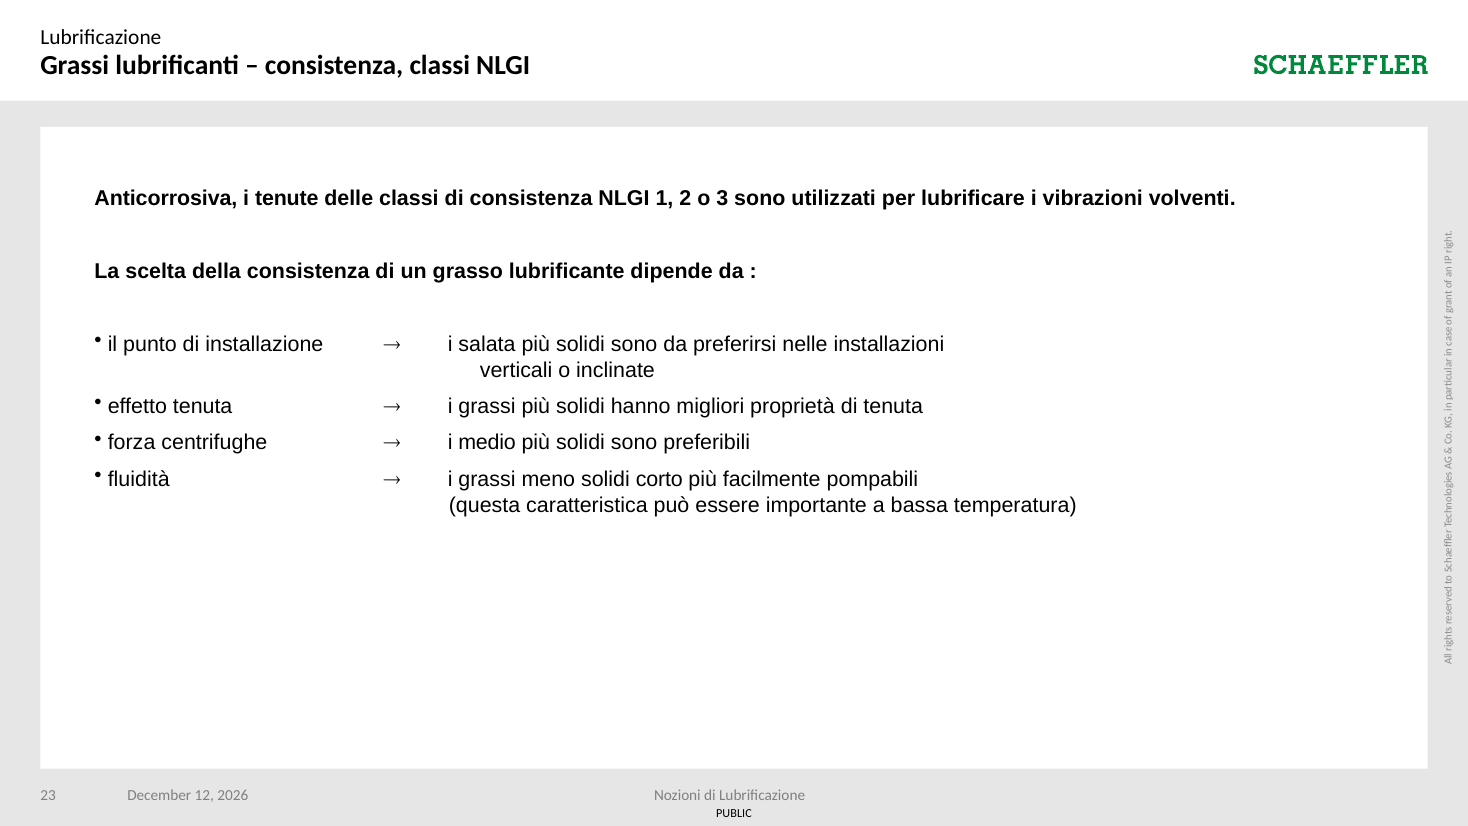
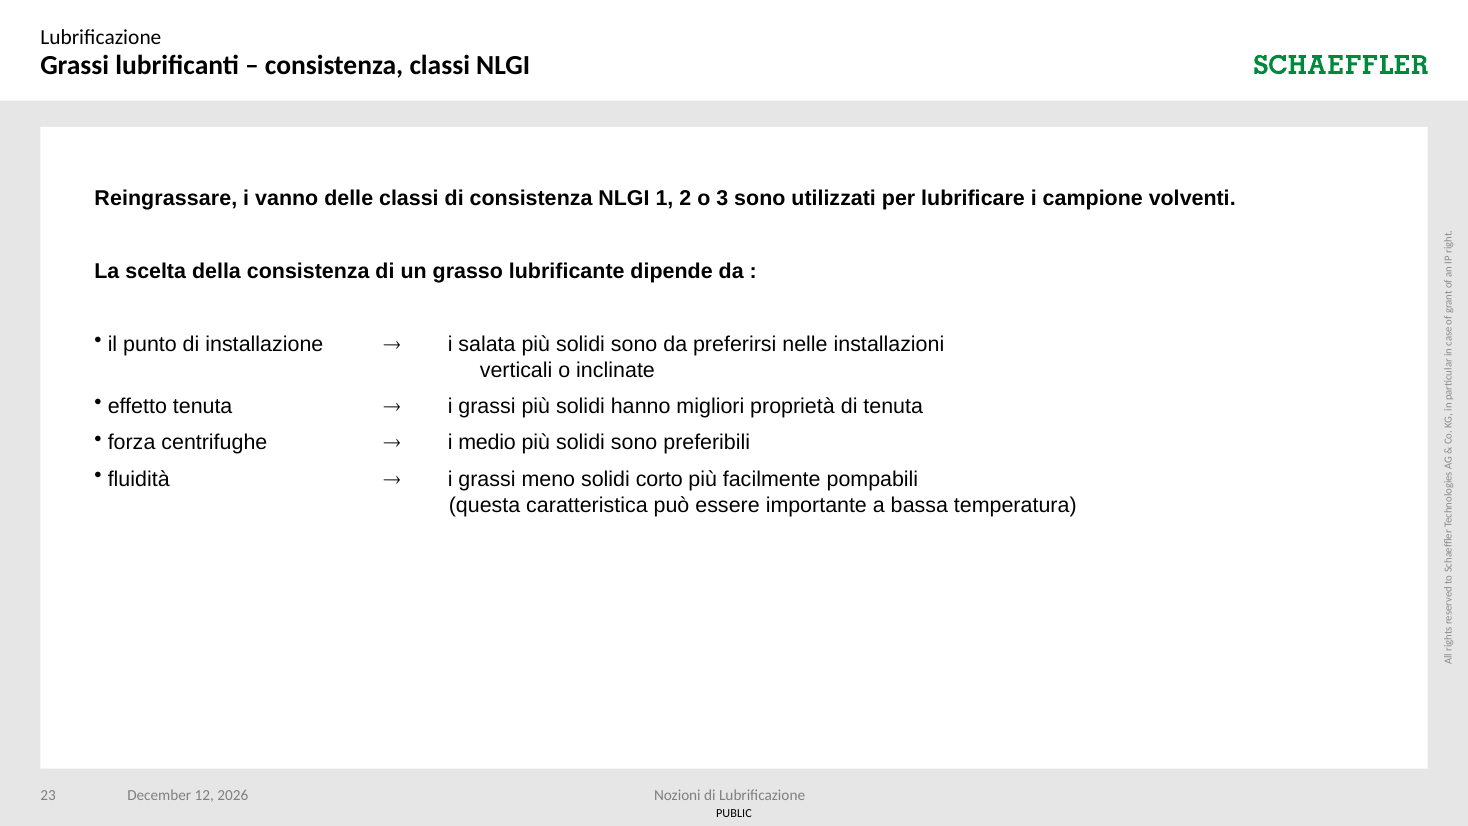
Anticorrosiva: Anticorrosiva -> Reingrassare
tenute: tenute -> vanno
vibrazioni: vibrazioni -> campione
